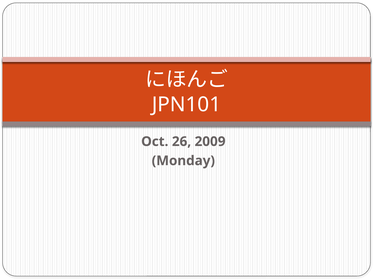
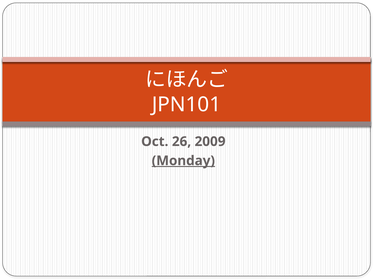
Monday underline: none -> present
